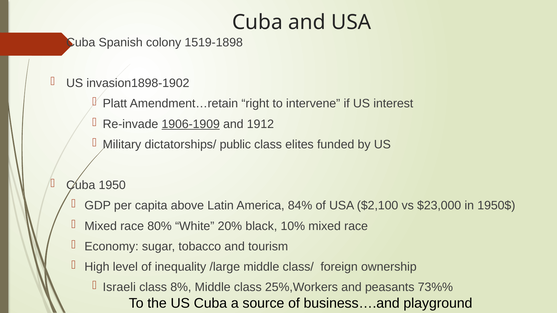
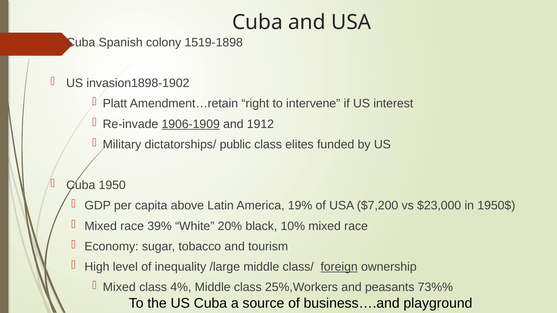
84%: 84% -> 19%
$2,100: $2,100 -> $7,200
80%: 80% -> 39%
foreign underline: none -> present
Israeli at (119, 288): Israeli -> Mixed
8%: 8% -> 4%
